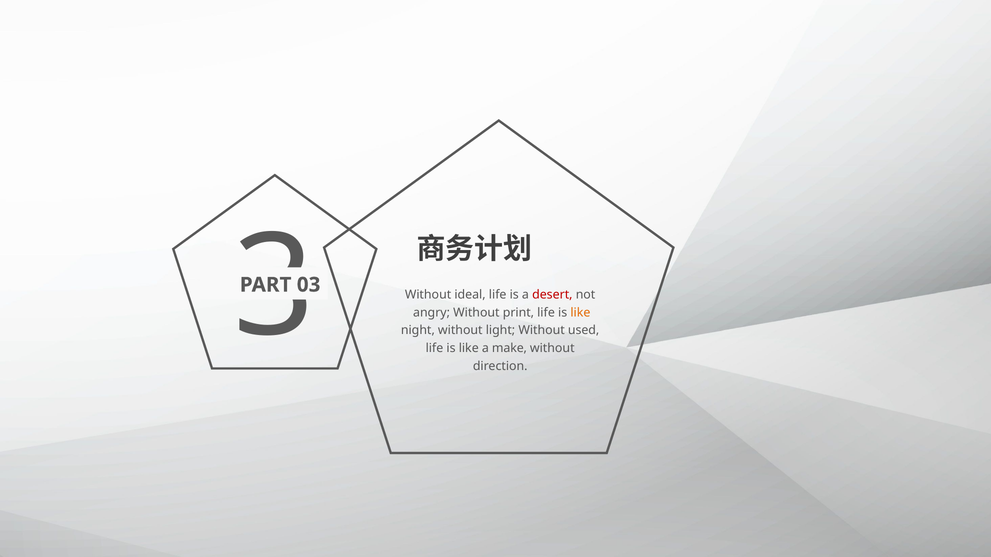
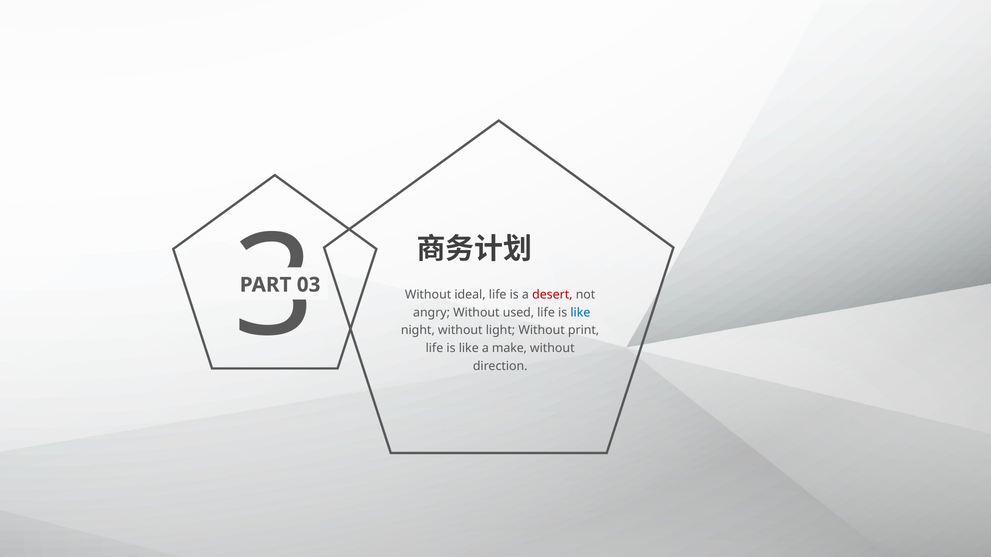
print: print -> used
like at (580, 313) colour: orange -> blue
used: used -> print
